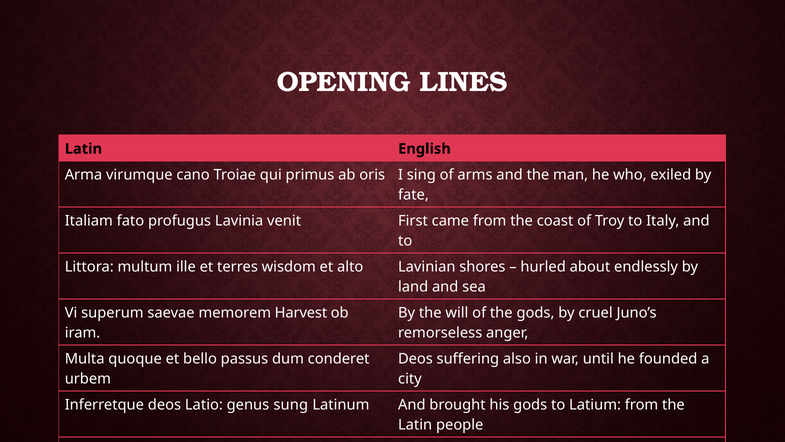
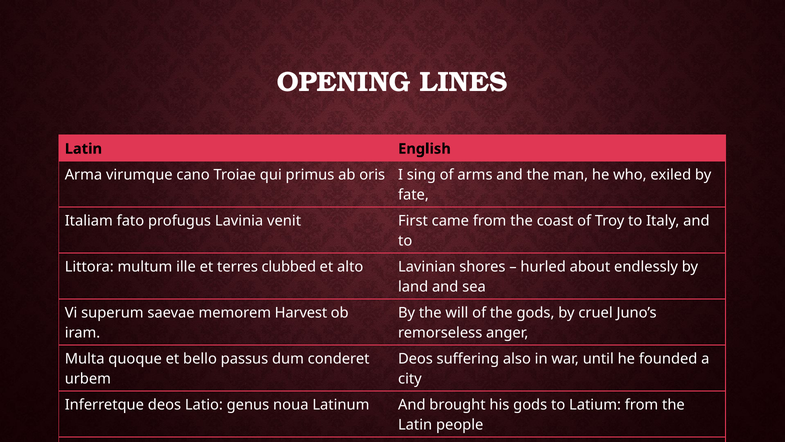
wisdom: wisdom -> clubbed
sung: sung -> noua
